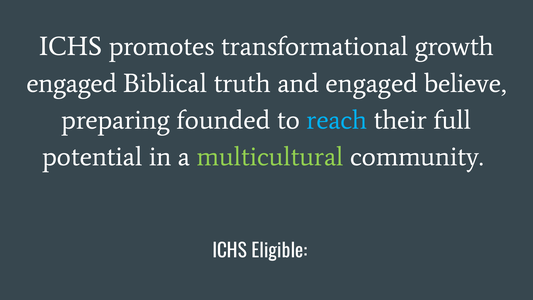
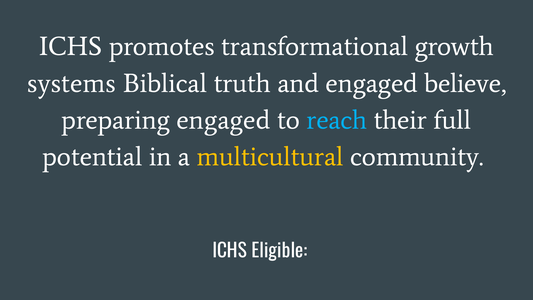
engaged at (72, 83): engaged -> systems
preparing founded: founded -> engaged
multicultural colour: light green -> yellow
